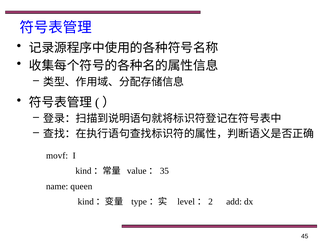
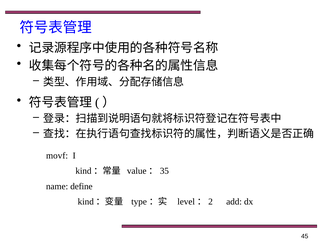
queen: queen -> define
